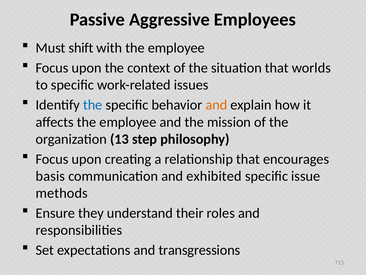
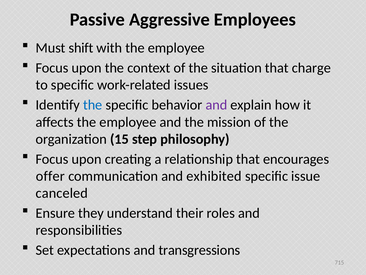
worlds: worlds -> charge
and at (216, 105) colour: orange -> purple
13: 13 -> 15
basis: basis -> offer
methods: methods -> canceled
